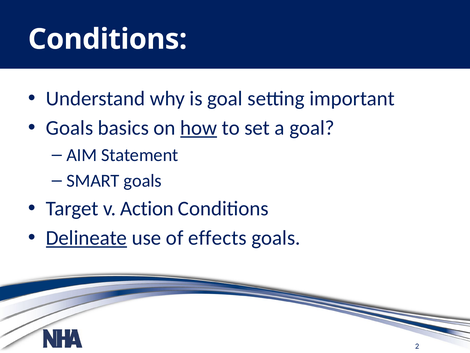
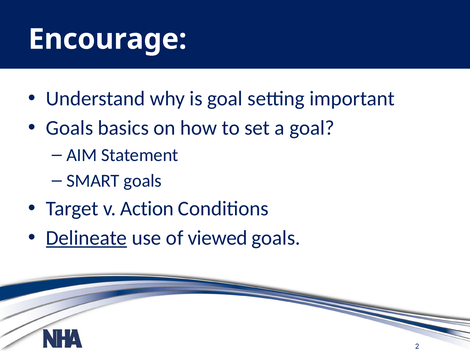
Conditions at (108, 39): Conditions -> Encourage
how underline: present -> none
effects: effects -> viewed
